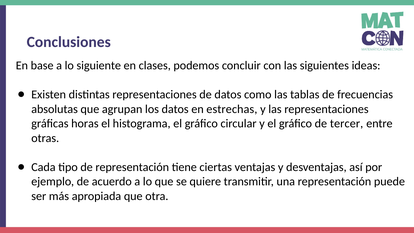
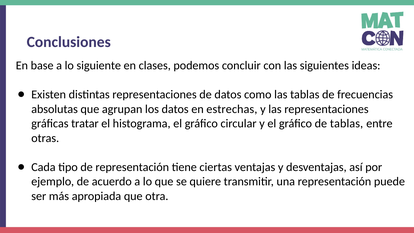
horas: horas -> tratar
de tercer: tercer -> tablas
